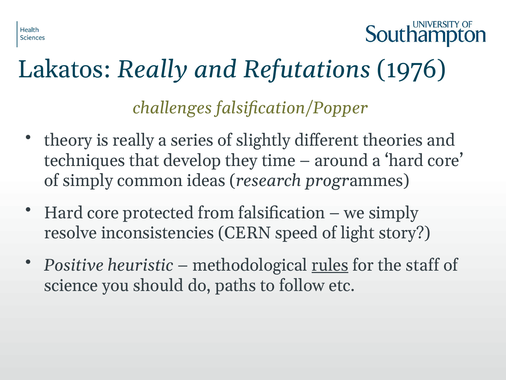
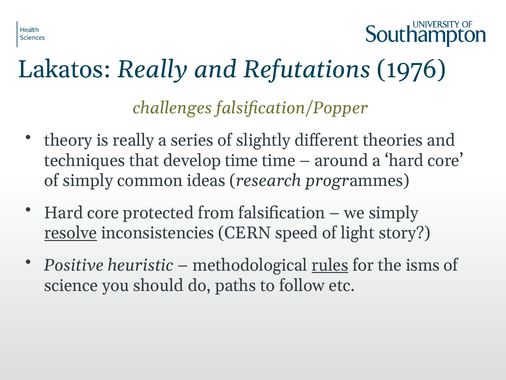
develop they: they -> time
resolve underline: none -> present
staff: staff -> isms
